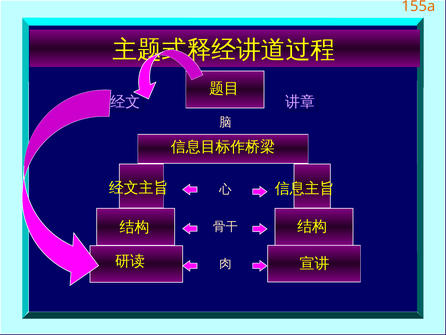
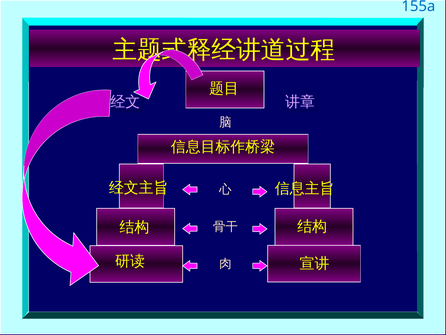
155a colour: orange -> blue
